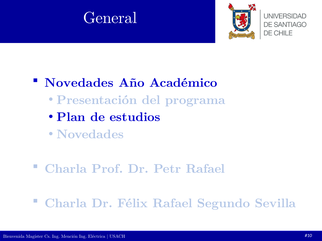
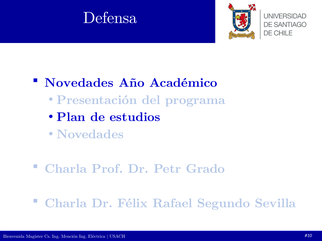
General: General -> Defensa
Petr Rafael: Rafael -> Grado
